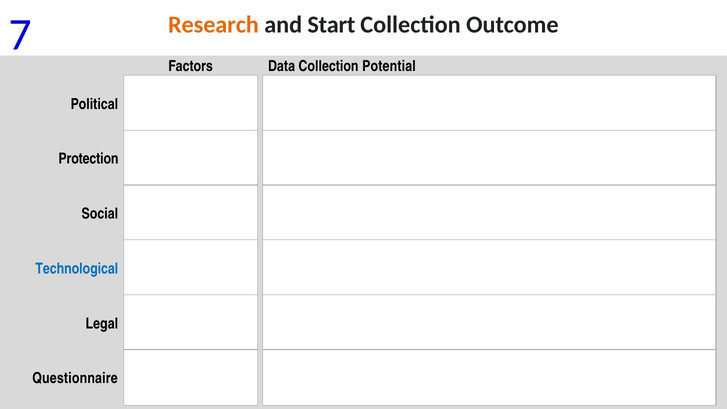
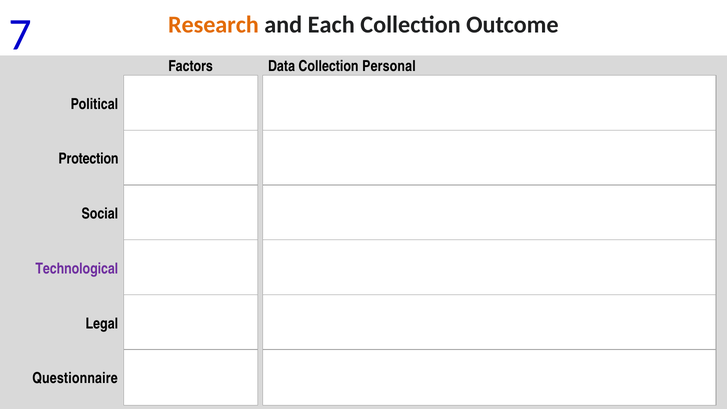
Start: Start -> Each
Potential: Potential -> Personal
Technological colour: blue -> purple
